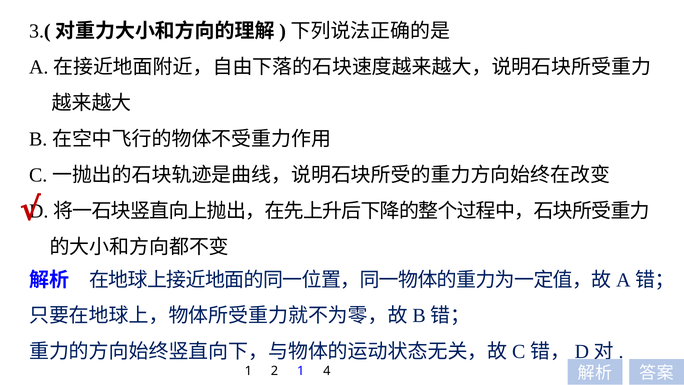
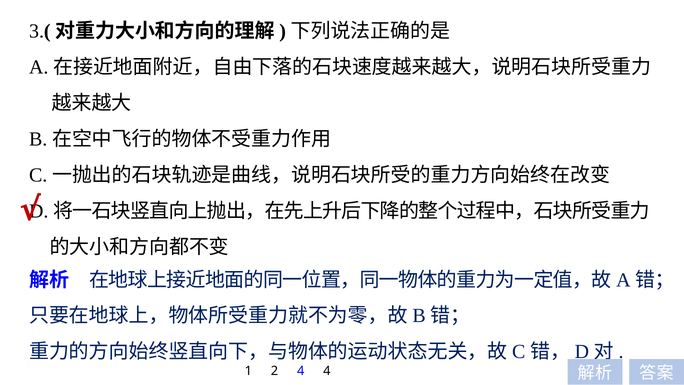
2 1: 1 -> 4
